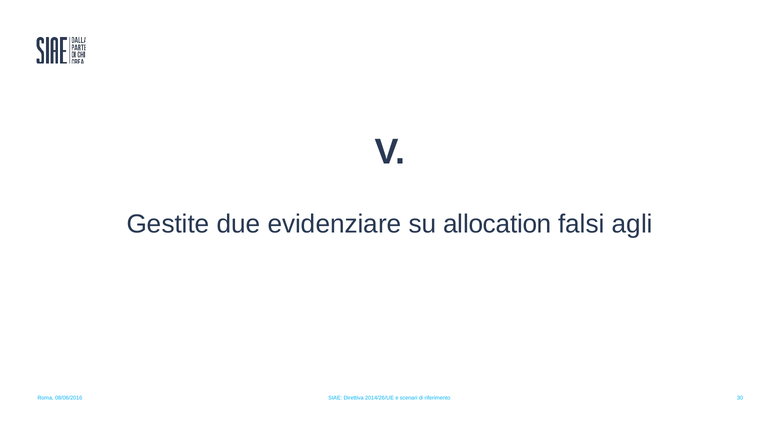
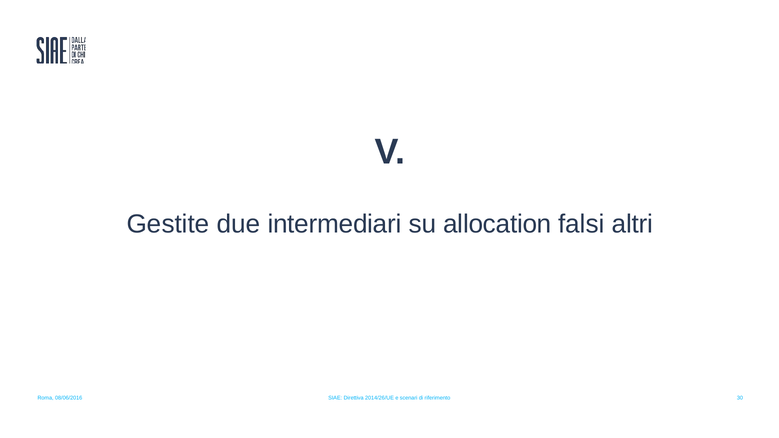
evidenziare: evidenziare -> intermediari
agli: agli -> altri
